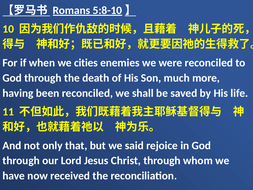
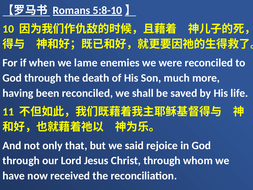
cities: cities -> lame
